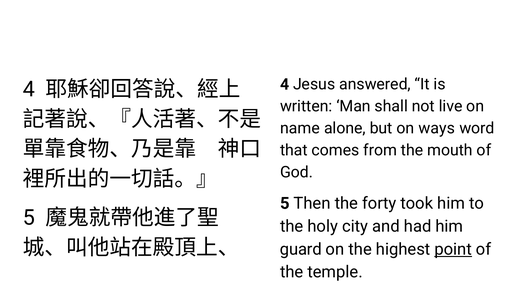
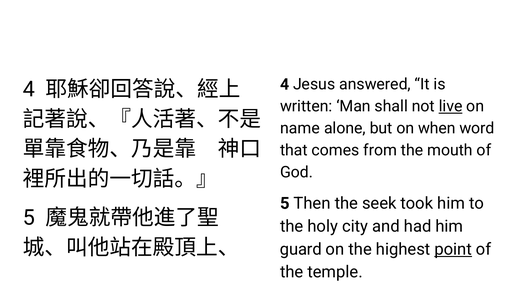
live underline: none -> present
ways: ways -> when
forty: forty -> seek
